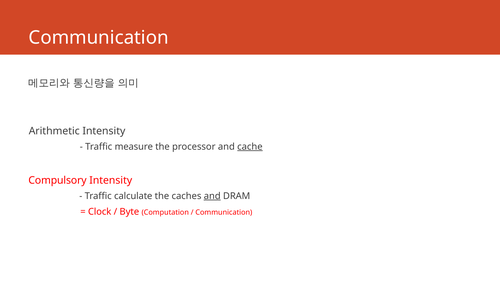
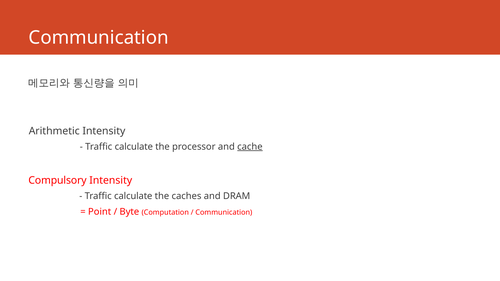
measure at (134, 147): measure -> calculate
and at (212, 196) underline: present -> none
Clock: Clock -> Point
